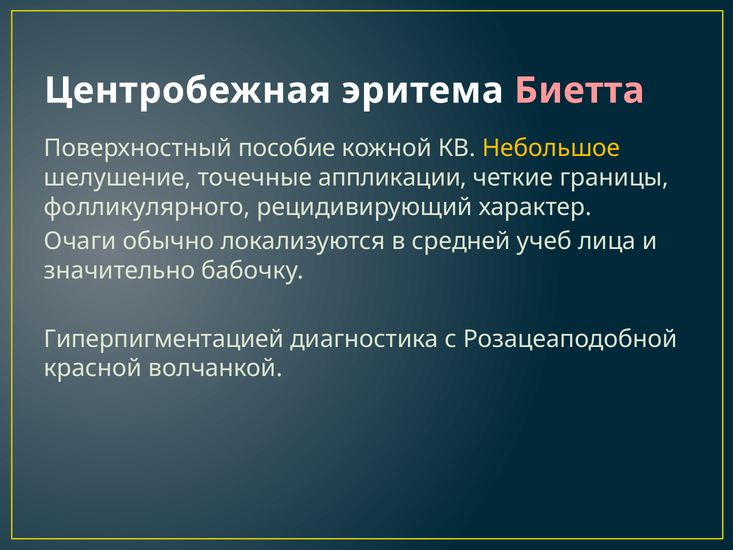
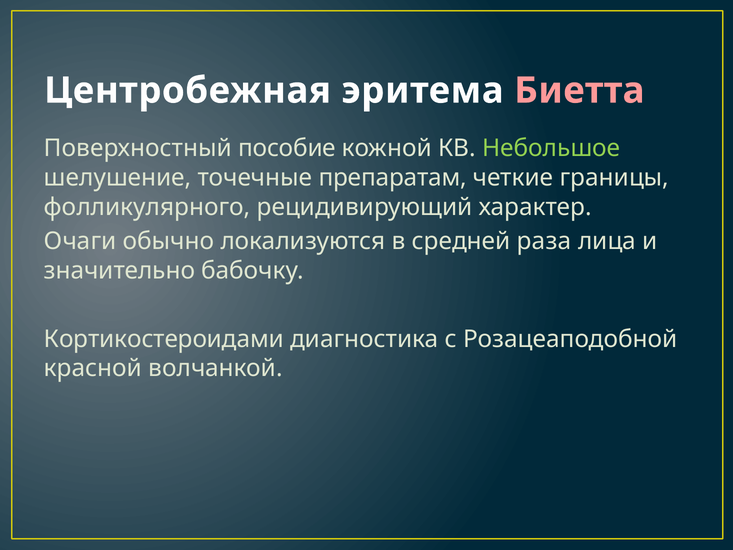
Небольшое colour: yellow -> light green
аппликации: аппликации -> препаратам
учеб: учеб -> раза
Гиперпигментацией: Гиперпигментацией -> Кортикостероидами
